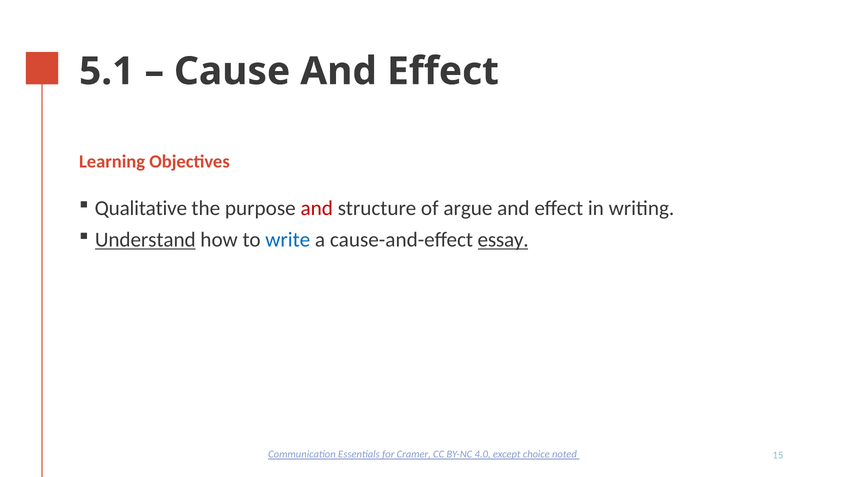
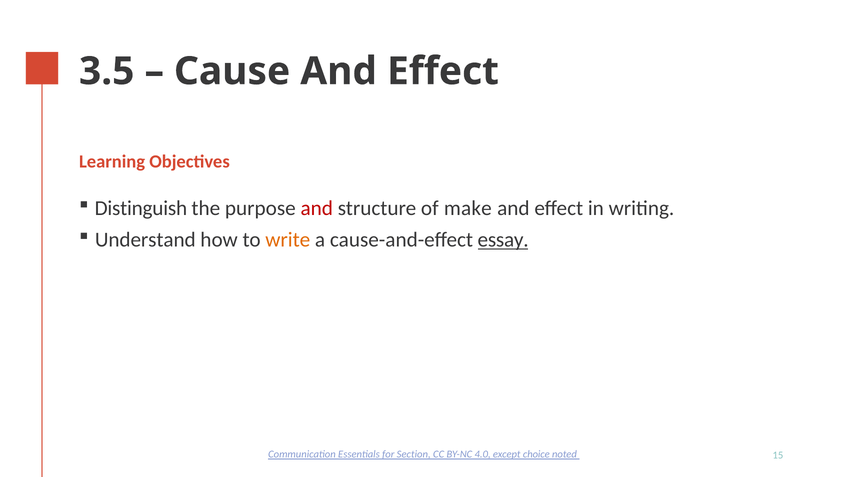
5.1: 5.1 -> 3.5
Qualitative: Qualitative -> Distinguish
argue: argue -> make
Understand underline: present -> none
write colour: blue -> orange
Cramer: Cramer -> Section
